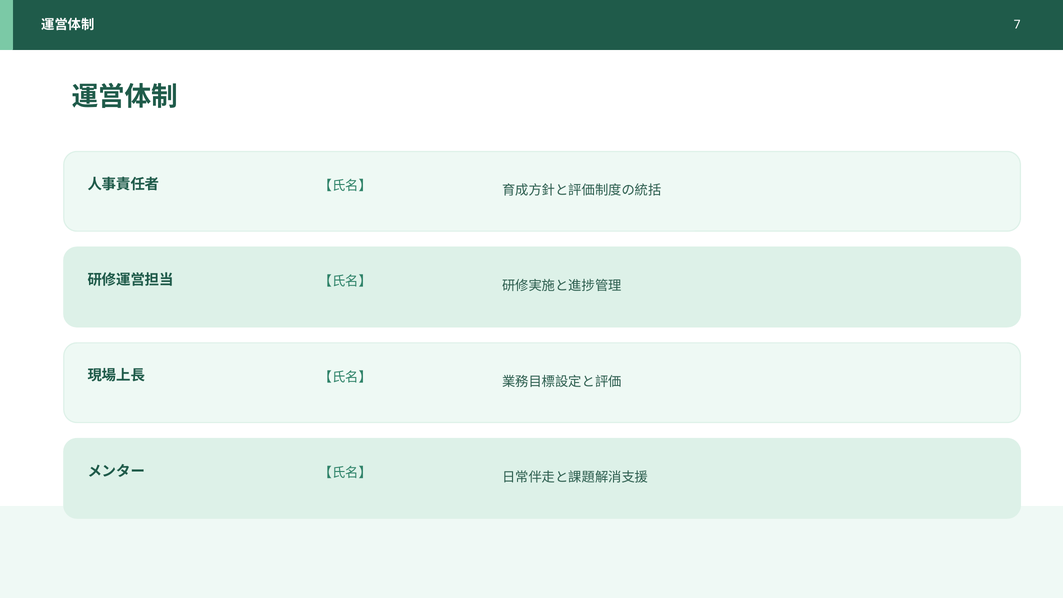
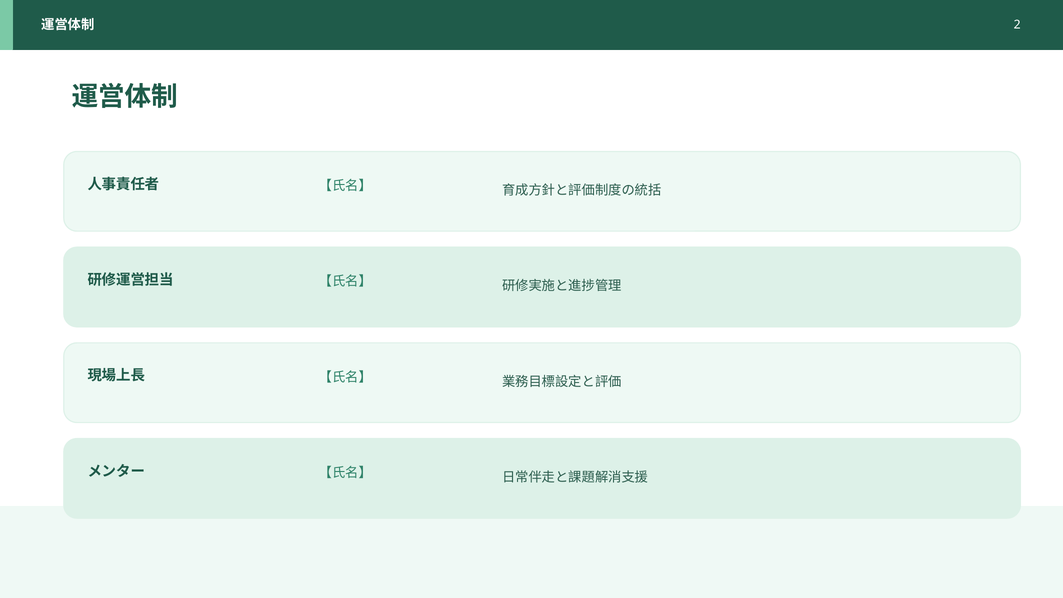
7: 7 -> 2
